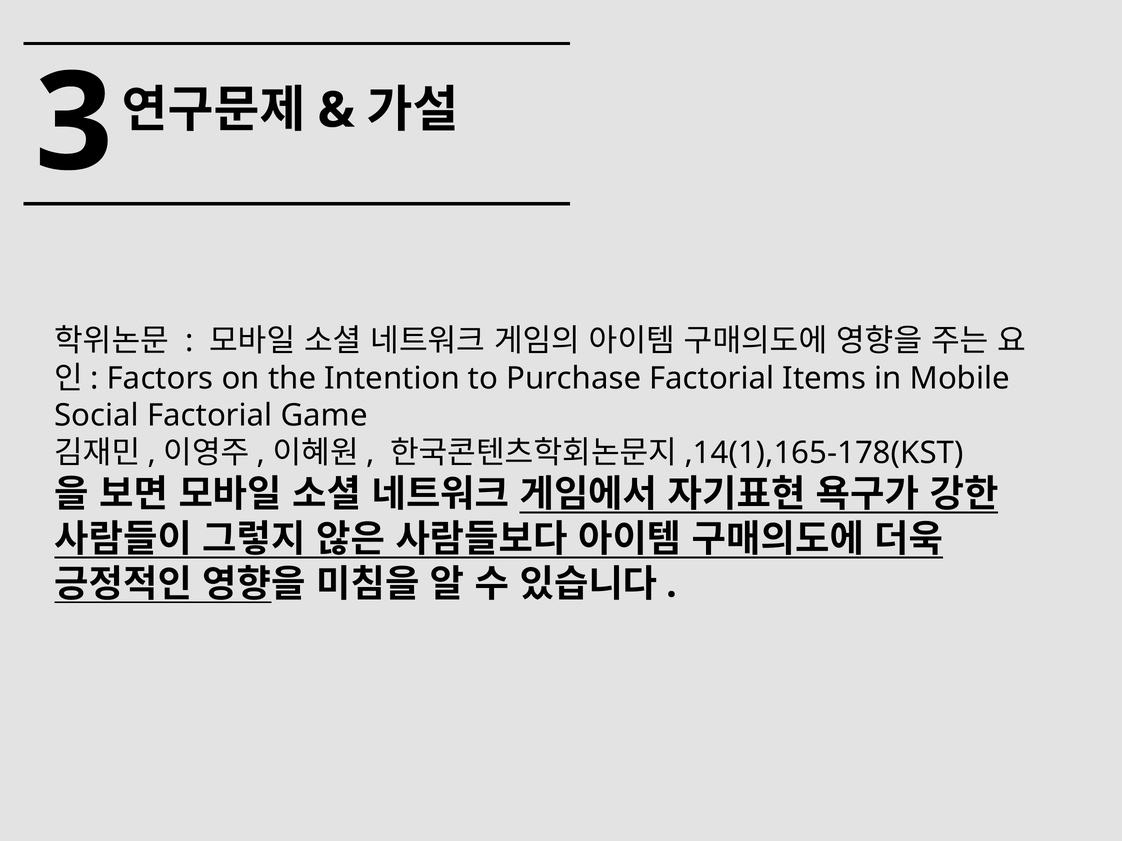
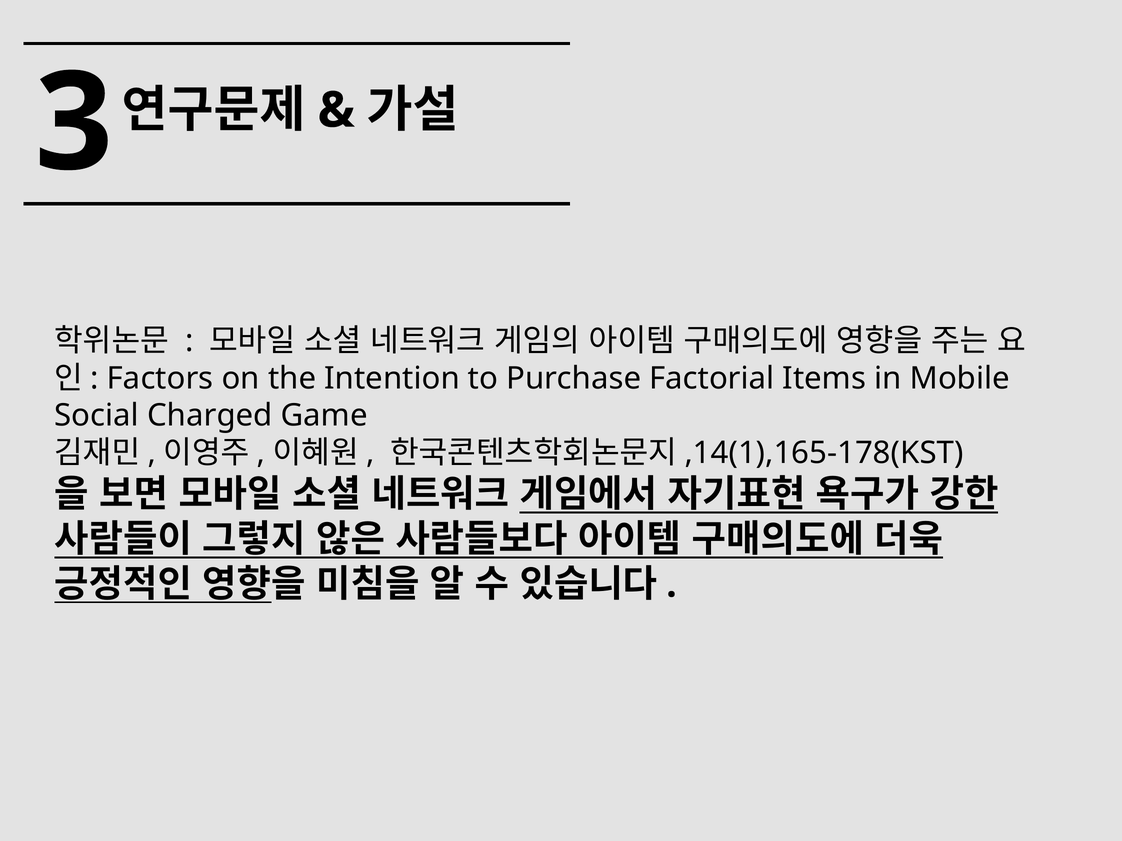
Social Factorial: Factorial -> Charged
